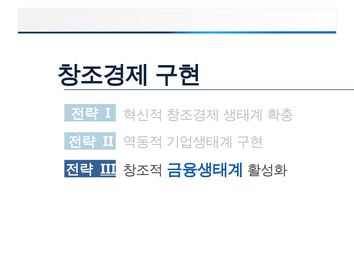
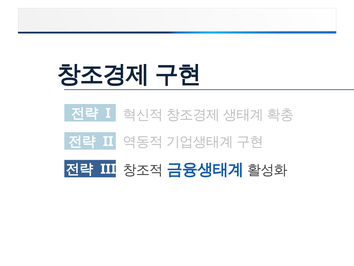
III underline: present -> none
